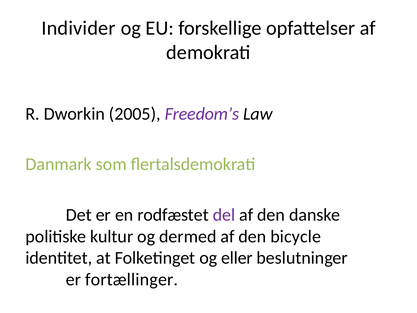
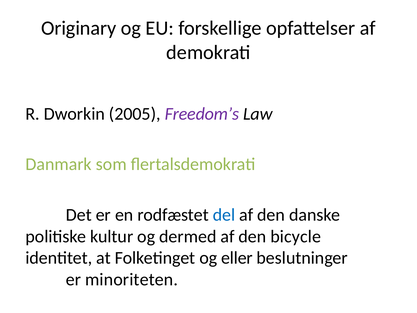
Individer: Individer -> Originary
del colour: purple -> blue
fortællinger: fortællinger -> minoriteten
